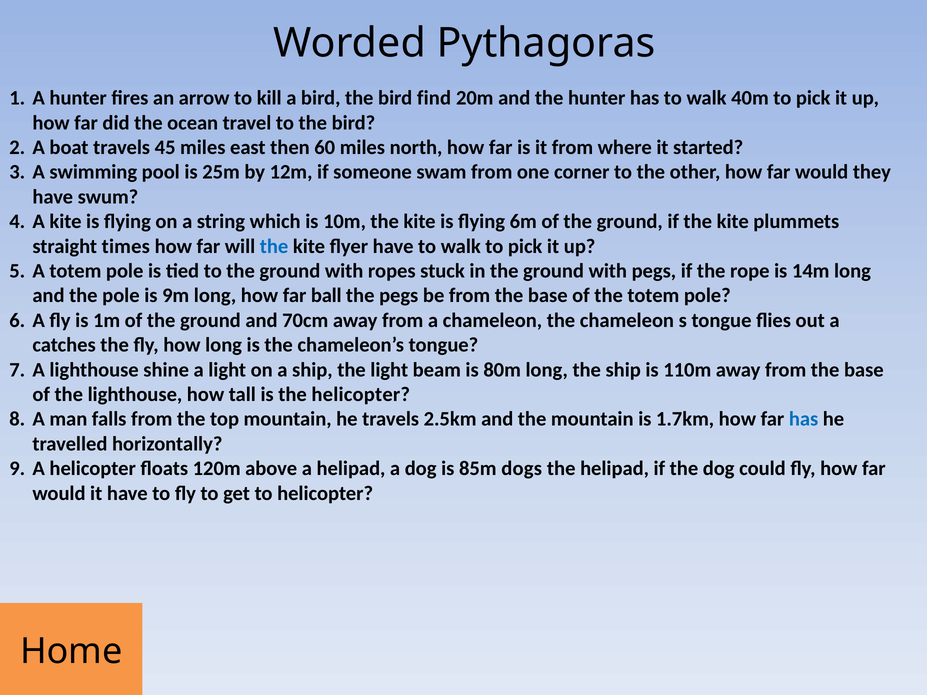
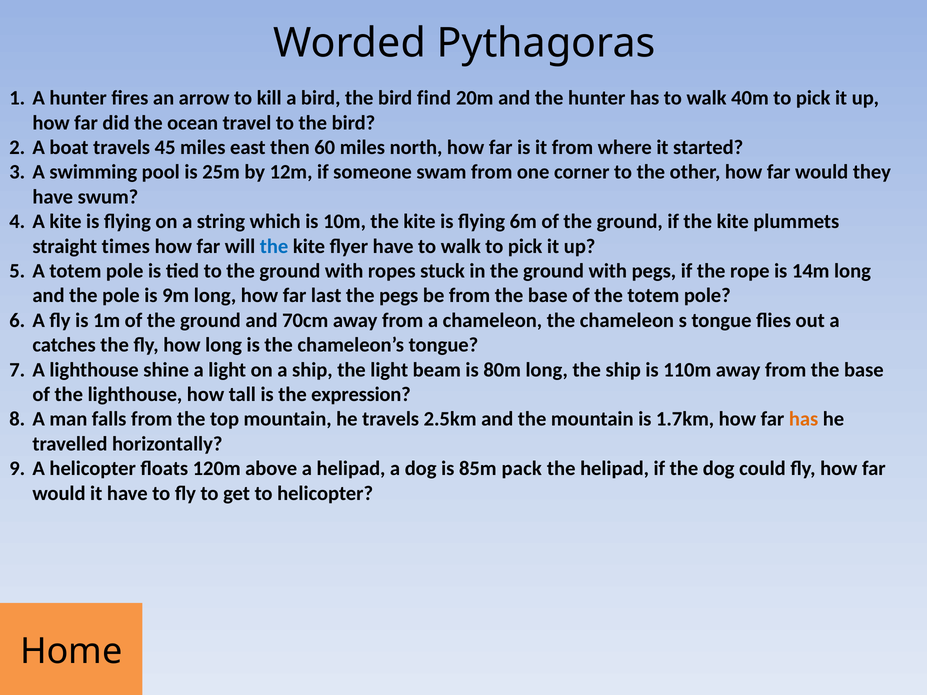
ball: ball -> last
the helicopter: helicopter -> expression
has at (804, 419) colour: blue -> orange
dogs: dogs -> pack
